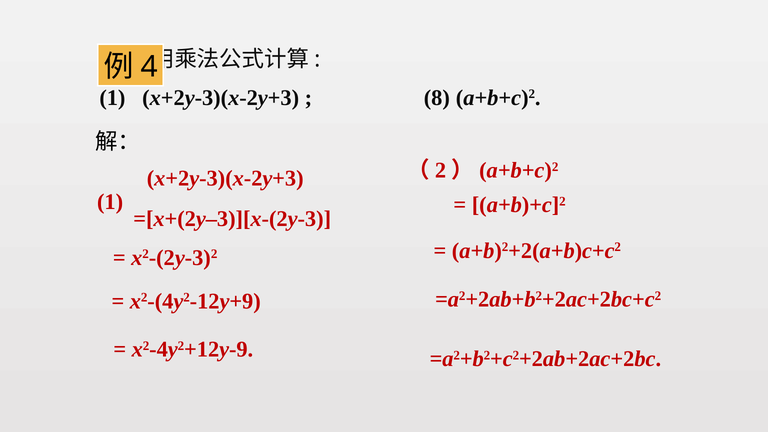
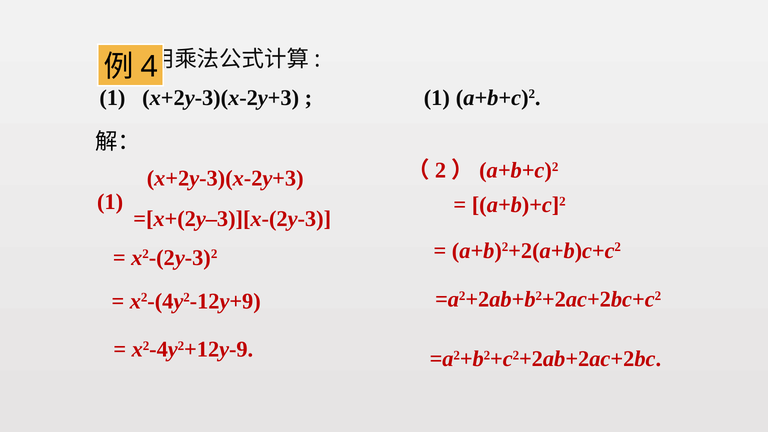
8 at (437, 98): 8 -> 1
